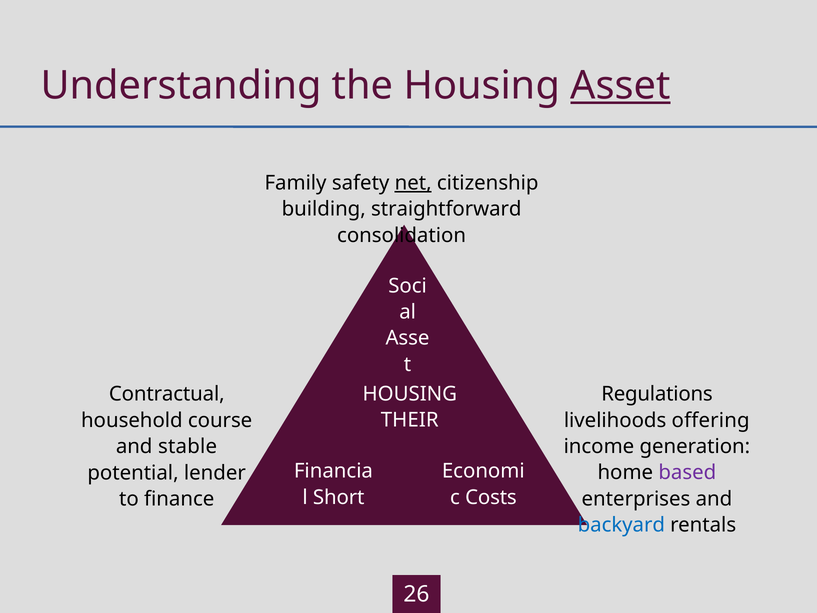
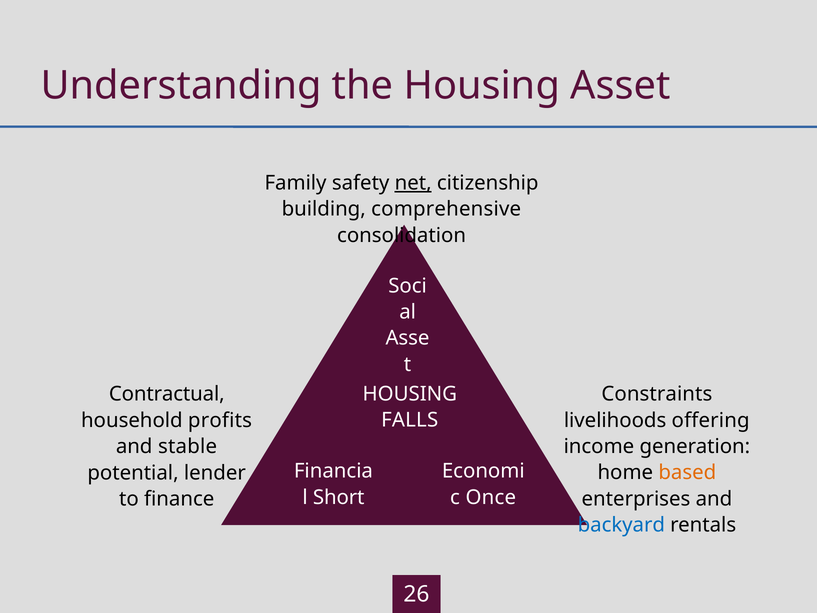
Asset underline: present -> none
straightforward: straightforward -> comprehensive
Regulations: Regulations -> Constraints
THEIR: THEIR -> FALLS
course: course -> profits
based colour: purple -> orange
Costs: Costs -> Once
